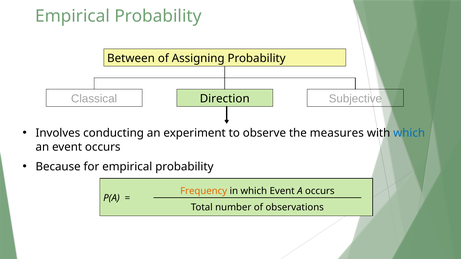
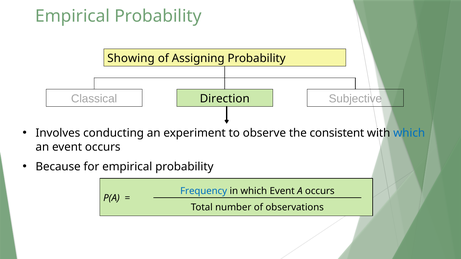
Between: Between -> Showing
measures: measures -> consistent
Frequency colour: orange -> blue
